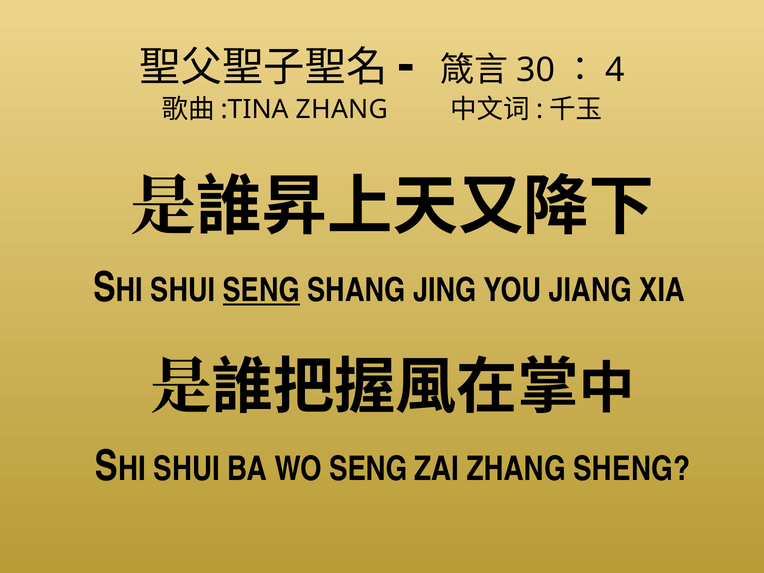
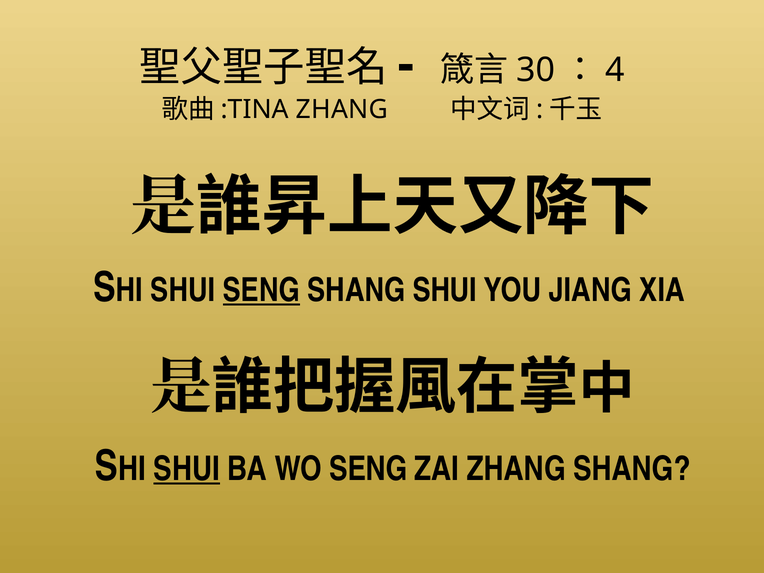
SHANG JING: JING -> SHUI
SHUI at (187, 469) underline: none -> present
ZHANG SHENG: SHENG -> SHANG
